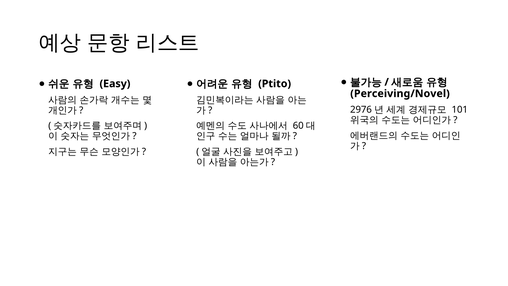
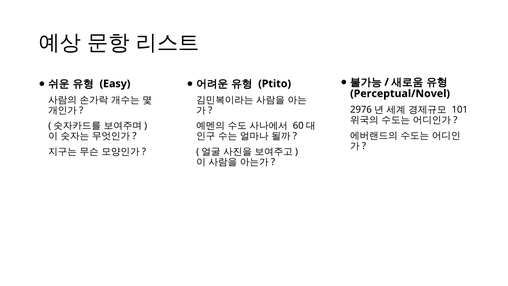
Perceiving/Novel: Perceiving/Novel -> Perceptual/Novel
